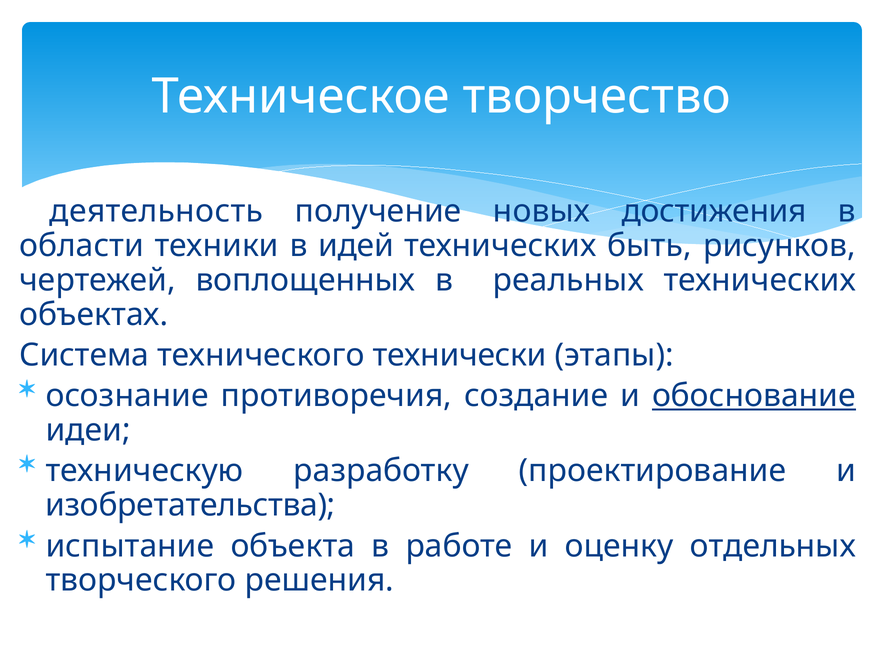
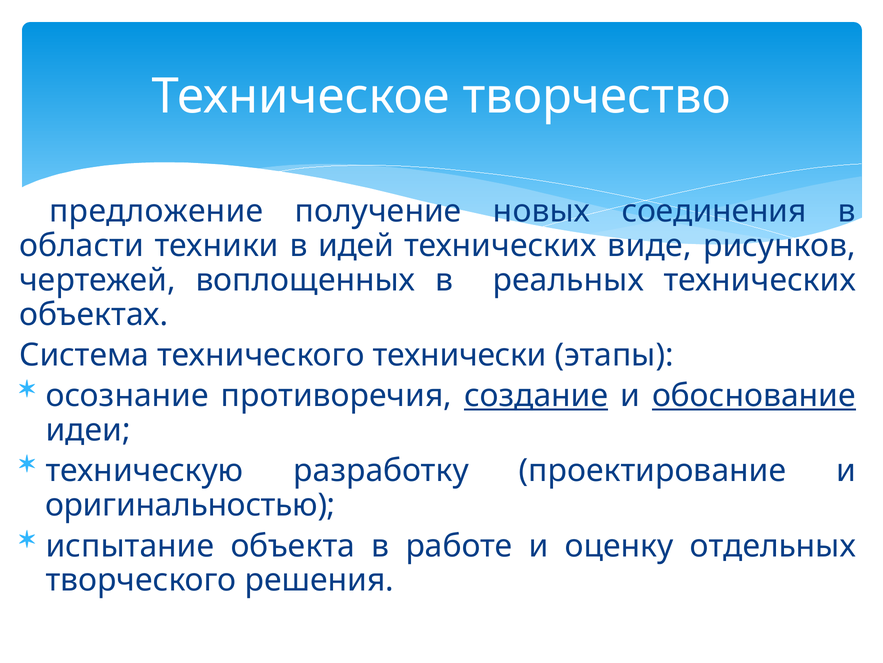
деятельность: деятельность -> предложение
достижения: достижения -> соединения
быть: быть -> виде
создание underline: none -> present
изобретательства: изобретательства -> оригинальностью
